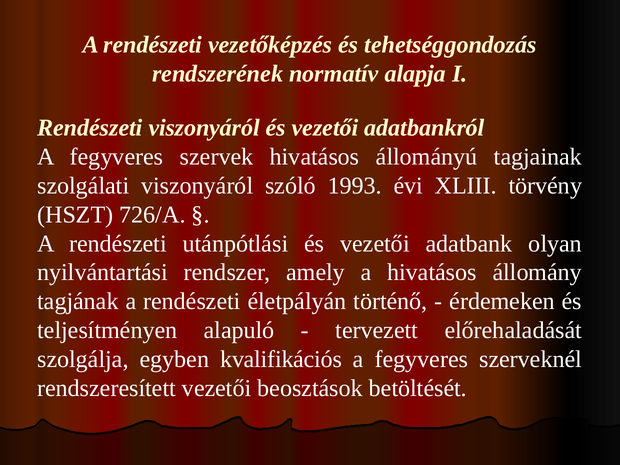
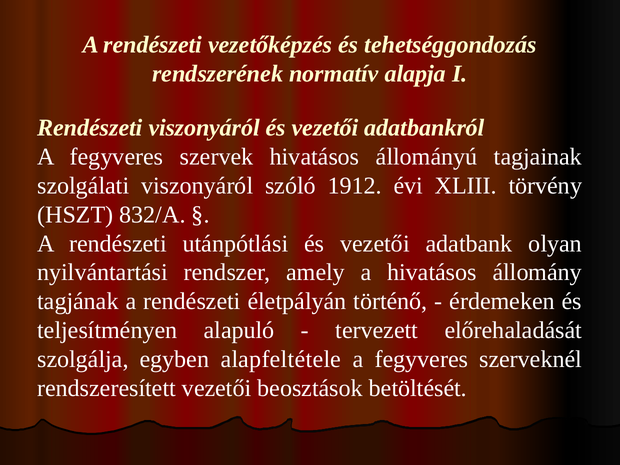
1993: 1993 -> 1912
726/A: 726/A -> 832/A
kvalifikációs: kvalifikációs -> alapfeltétele
